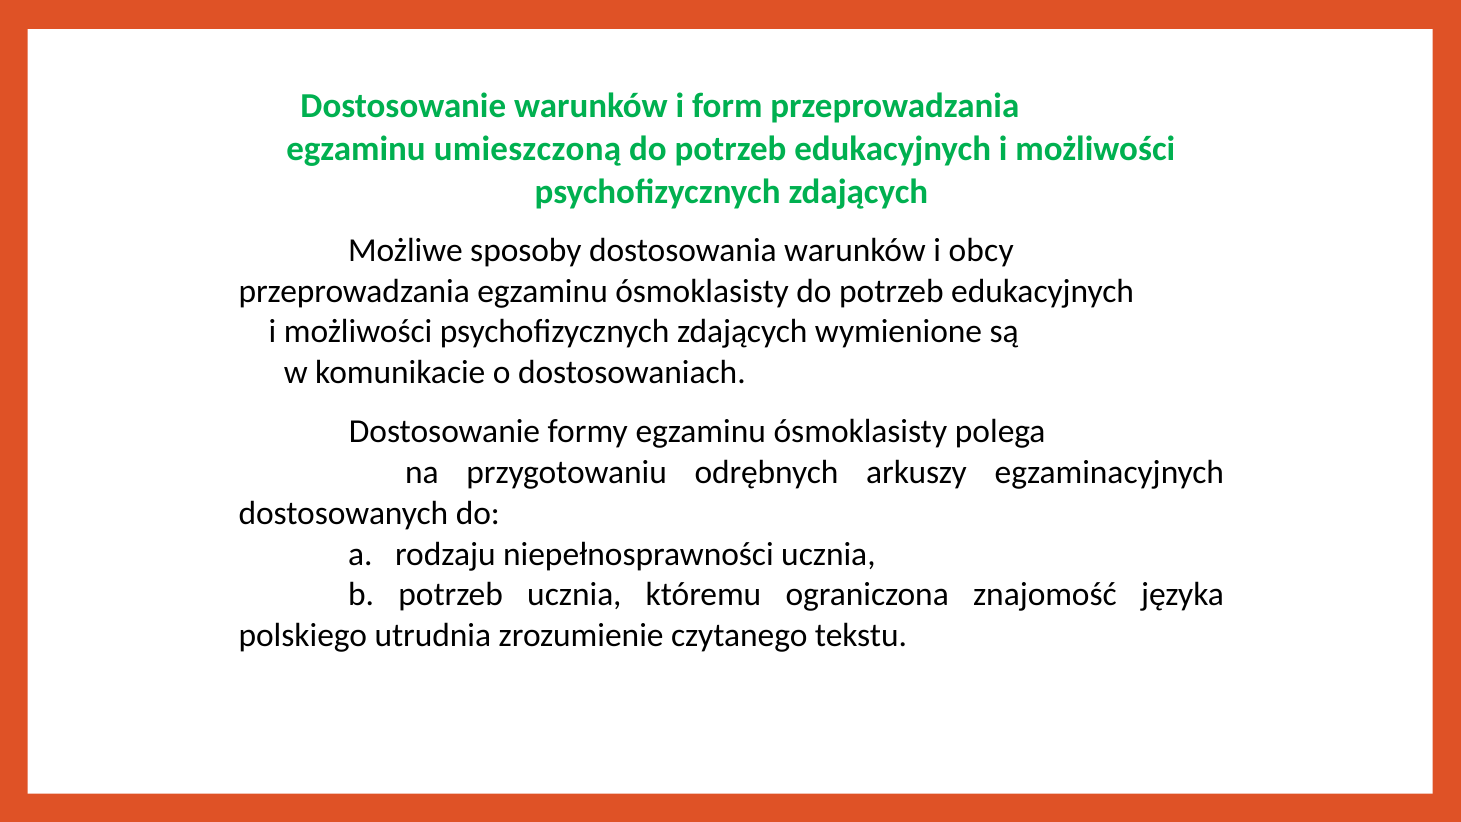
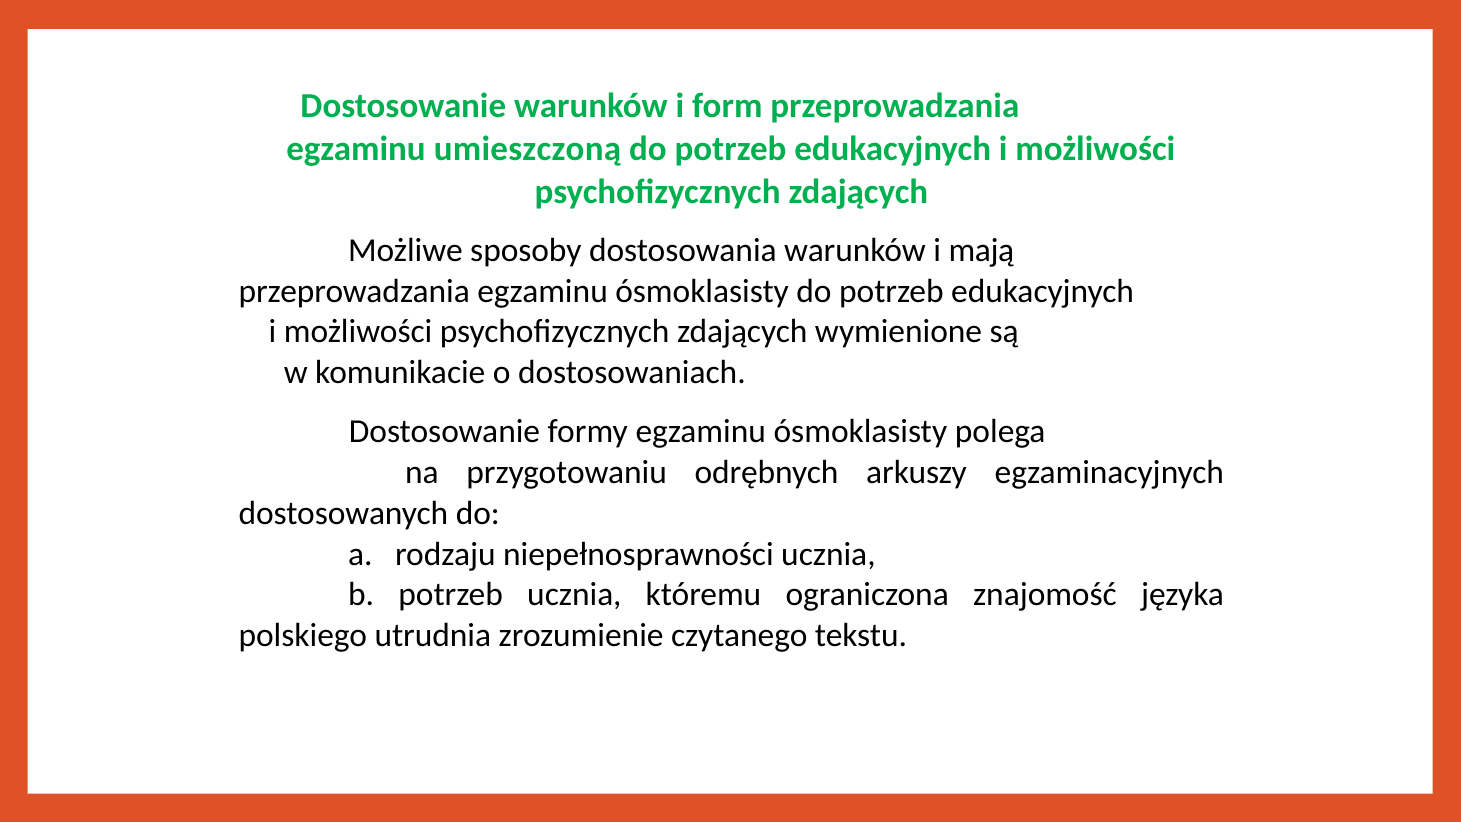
obcy: obcy -> mają
